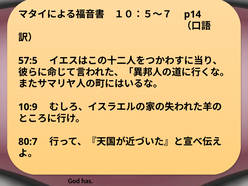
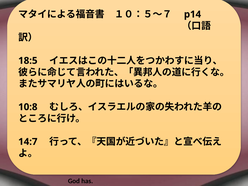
57:5: 57:5 -> 18:5
10:9: 10:9 -> 10:8
80:7: 80:7 -> 14:7
